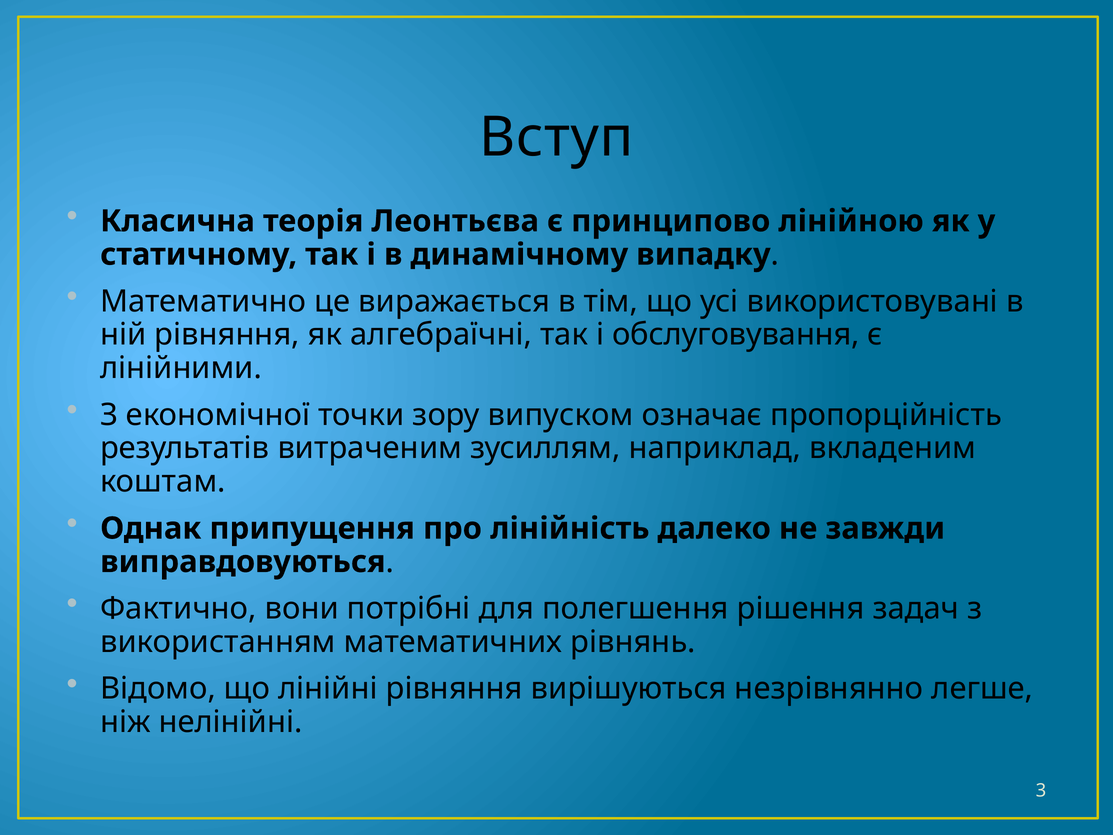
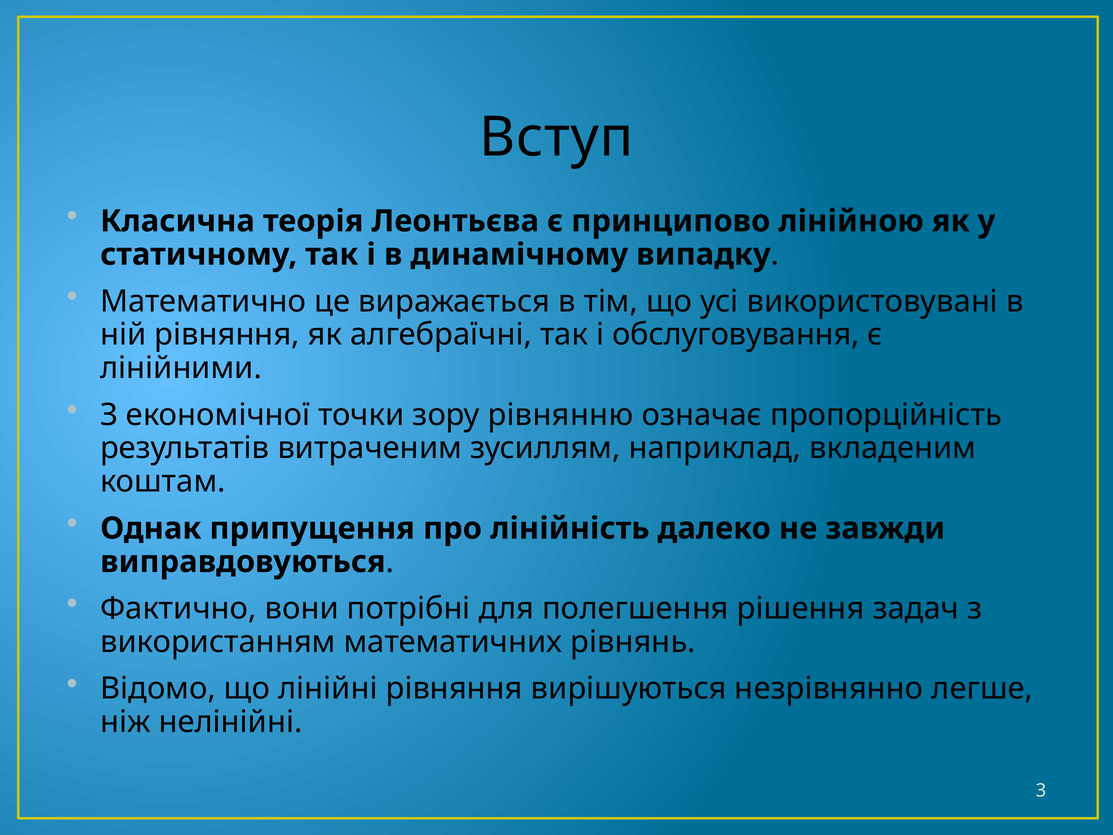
випуском: випуском -> рівнянню
